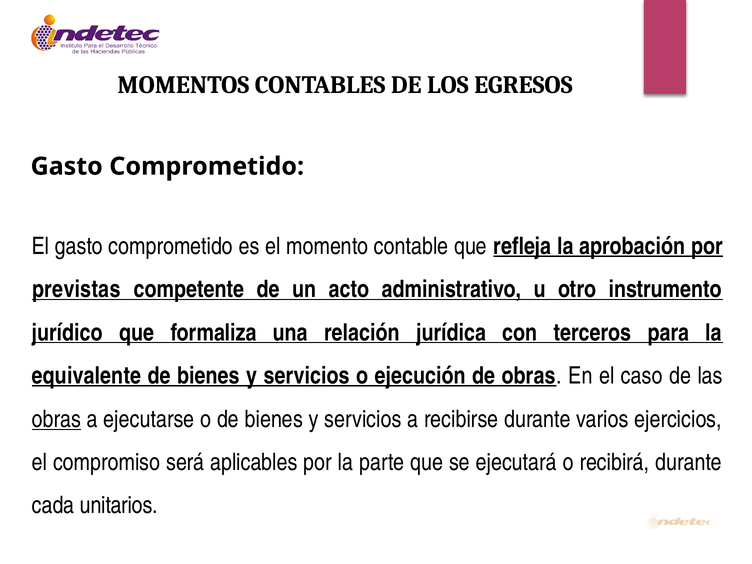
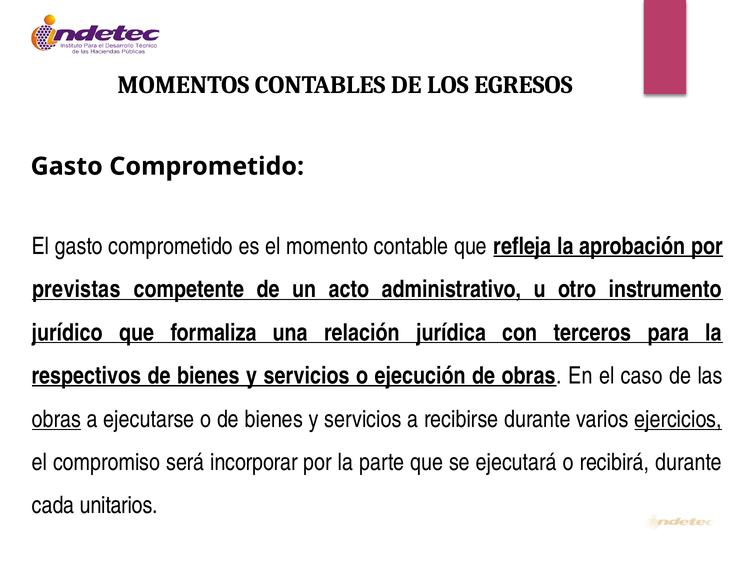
equivalente: equivalente -> respectivos
ejercicios underline: none -> present
aplicables: aplicables -> incorporar
